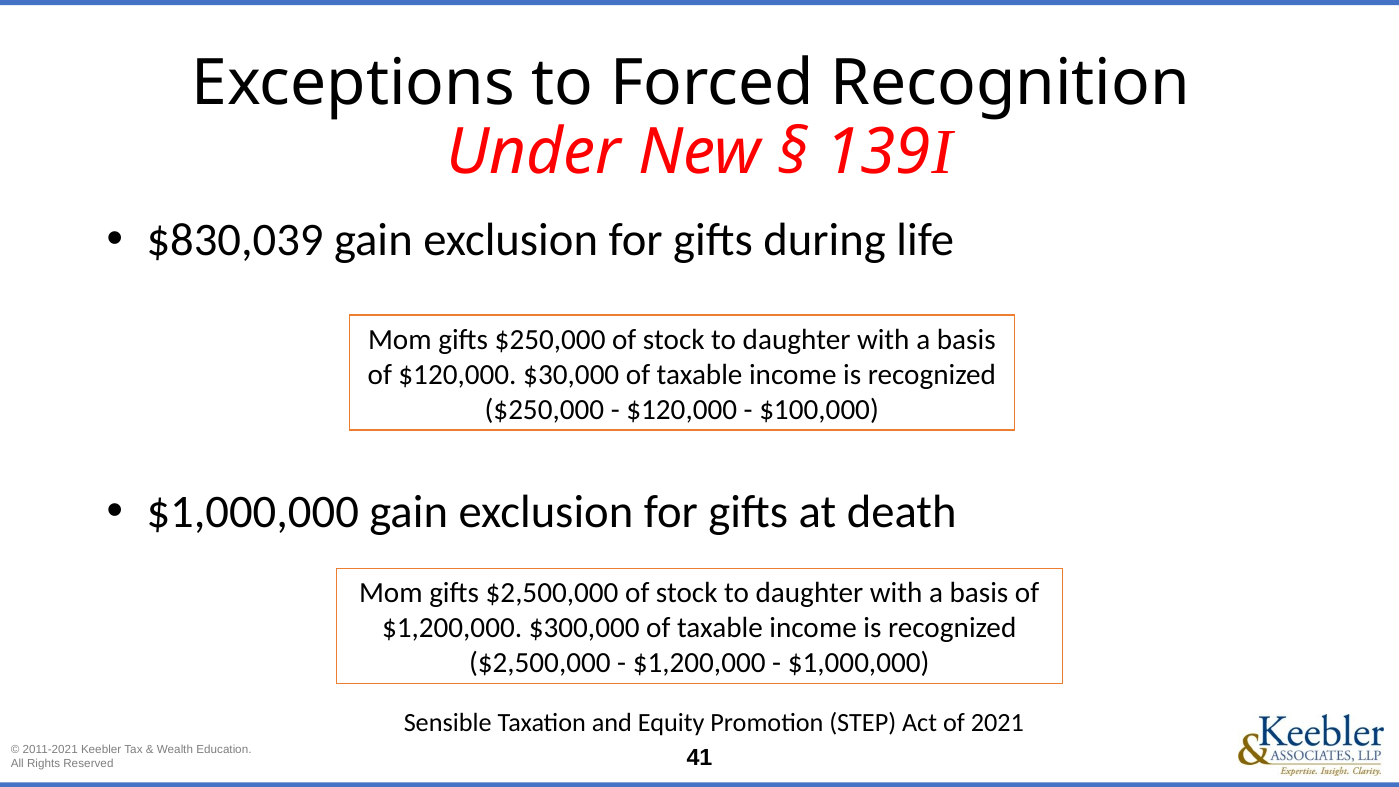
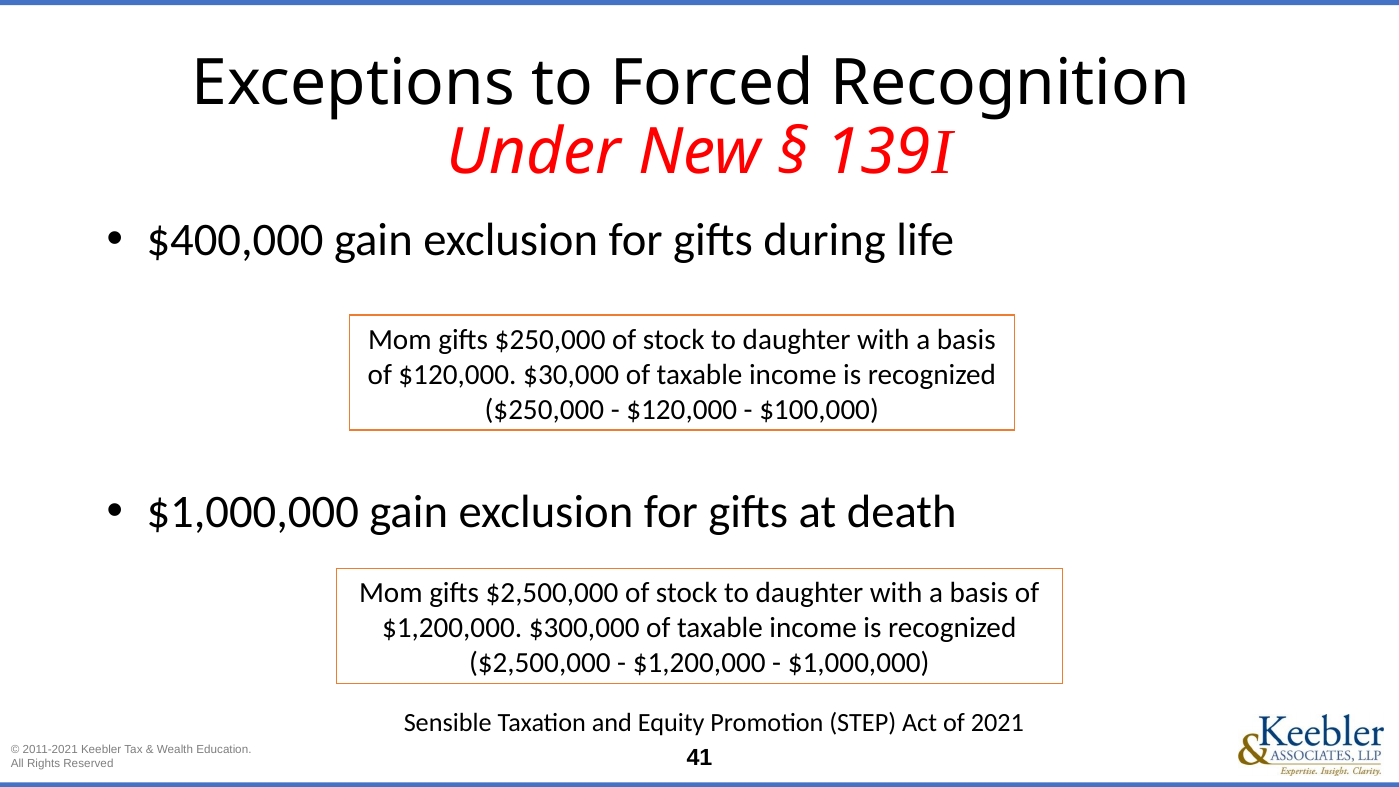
$830,039: $830,039 -> $400,000
